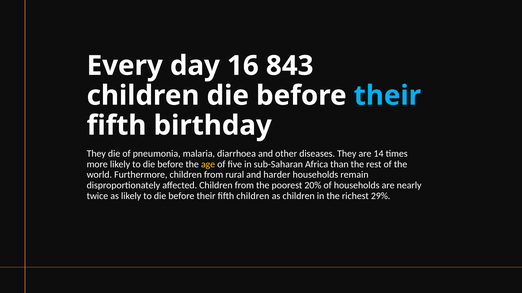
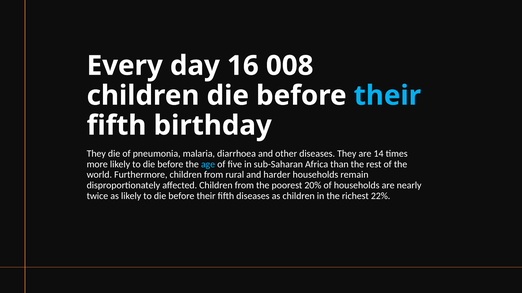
843: 843 -> 008
age colour: yellow -> light blue
fifth children: children -> diseases
29%: 29% -> 22%
